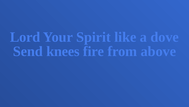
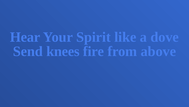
Lord: Lord -> Hear
